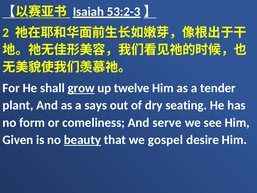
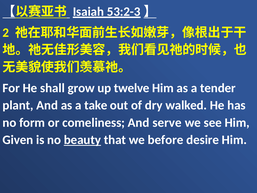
grow underline: present -> none
says: says -> take
seating: seating -> walked
gospel: gospel -> before
